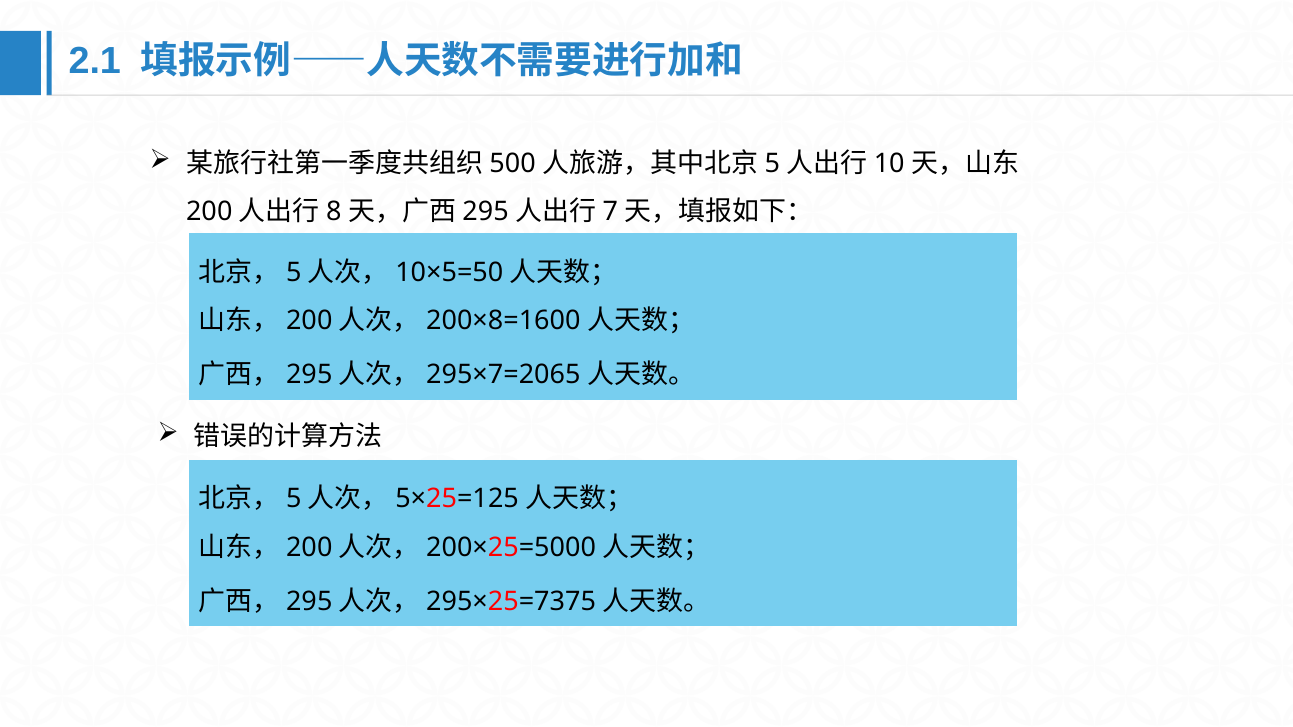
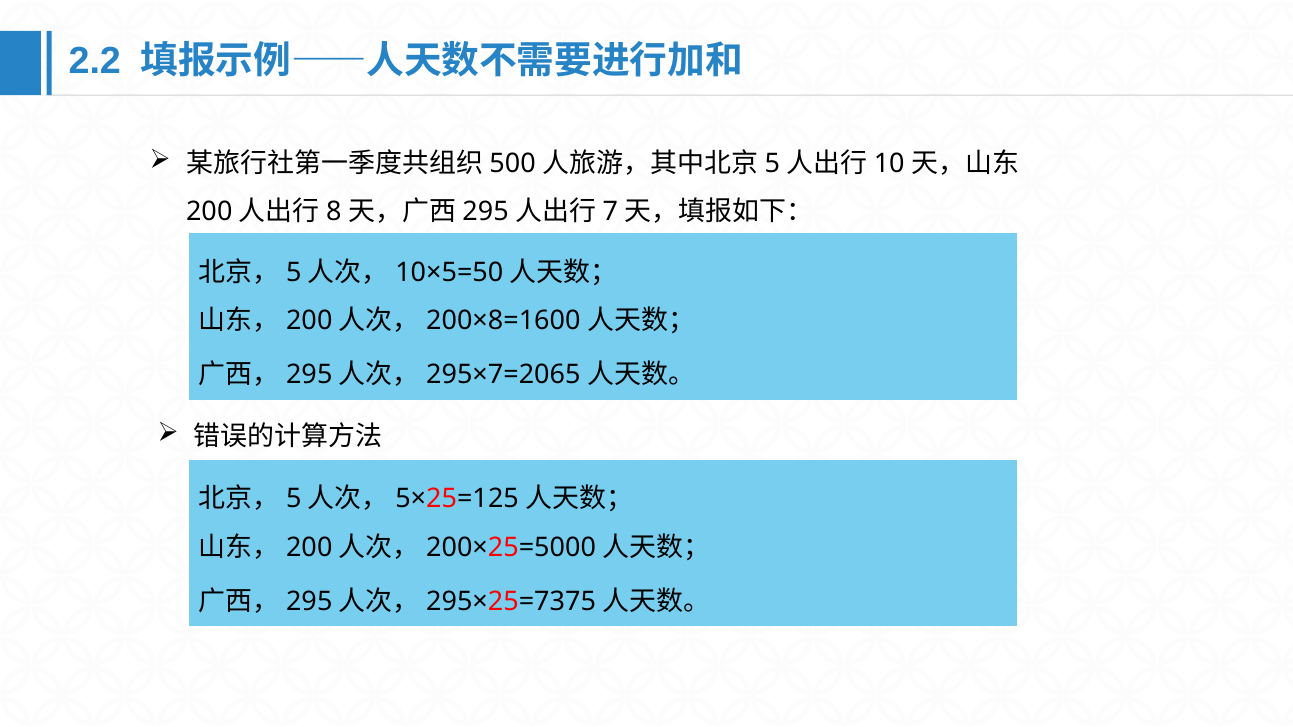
2.1: 2.1 -> 2.2
